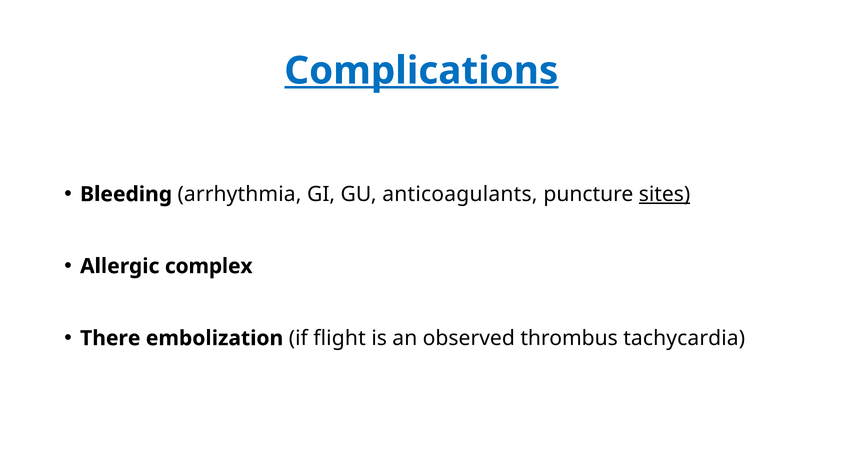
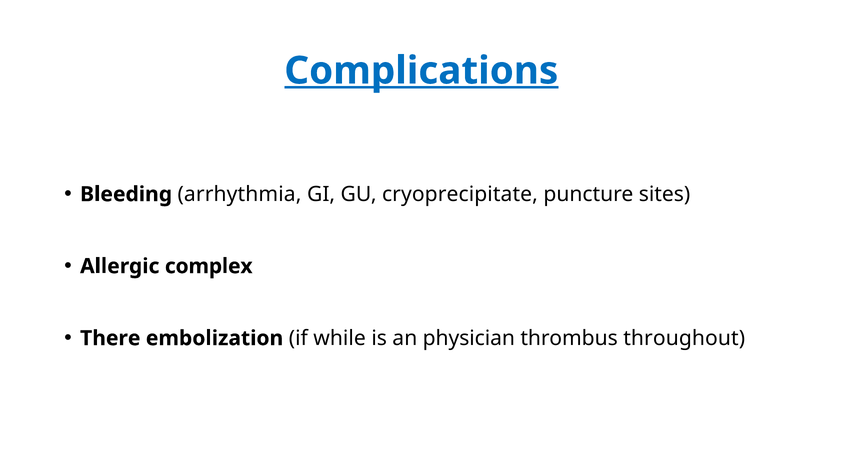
anticoagulants: anticoagulants -> cryoprecipitate
sites underline: present -> none
flight: flight -> while
observed: observed -> physician
tachycardia: tachycardia -> throughout
